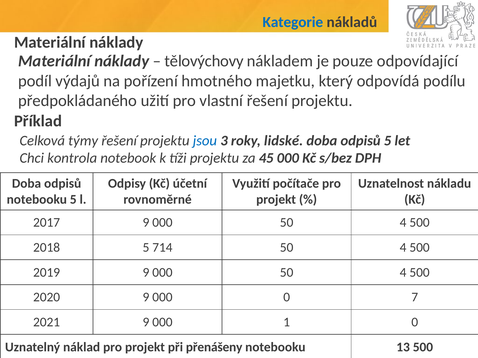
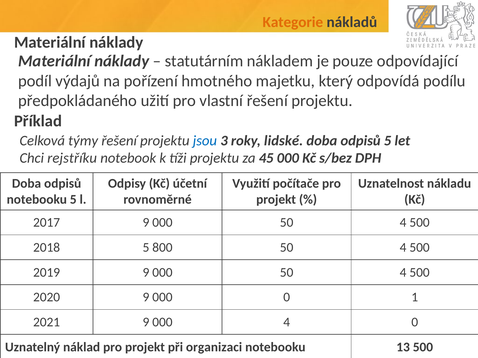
Kategorie colour: blue -> orange
tělovýchovy: tělovýchovy -> statutárním
kontrola: kontrola -> rejstříku
714: 714 -> 800
7: 7 -> 1
000 1: 1 -> 4
přenášeny: přenášeny -> organizaci
